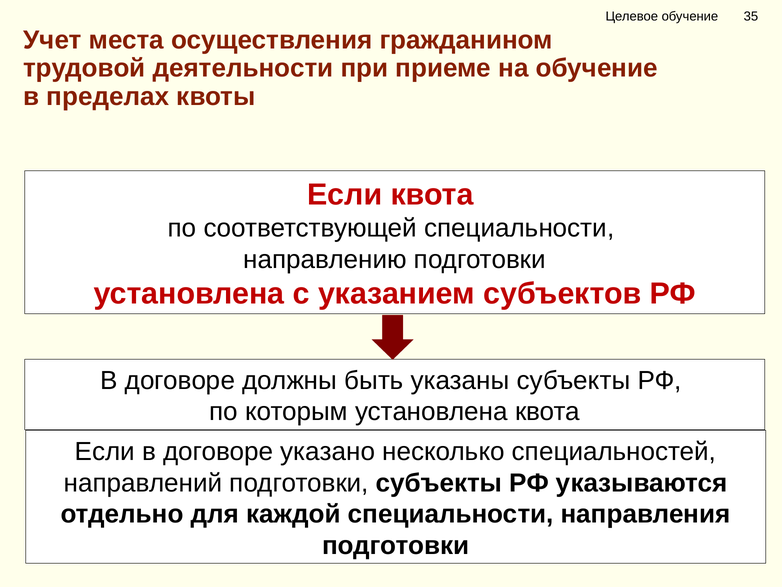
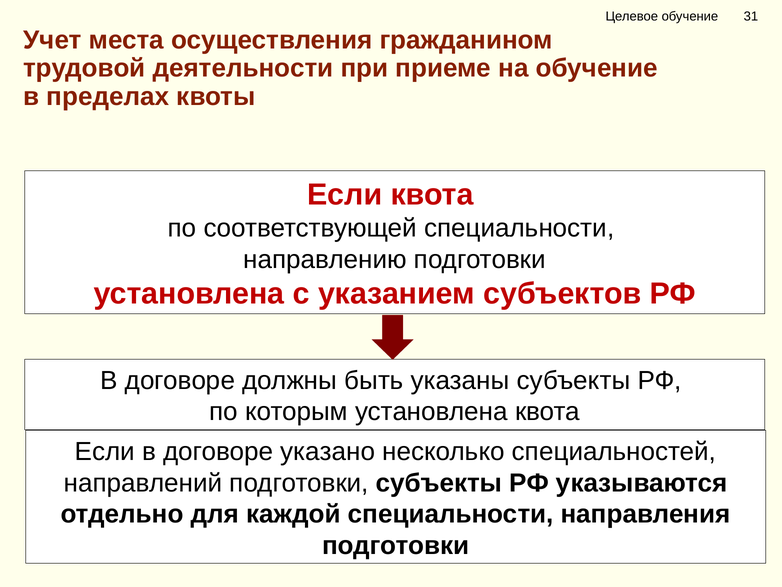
35: 35 -> 31
